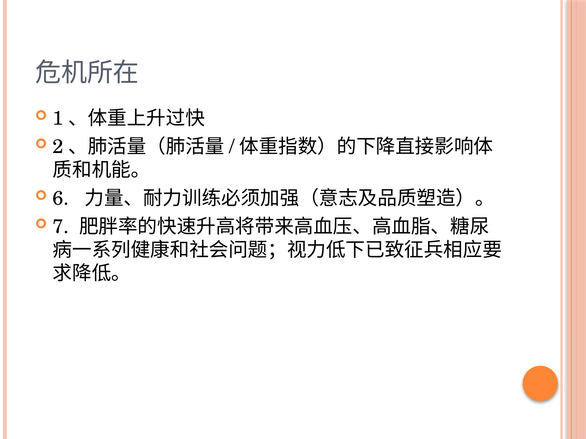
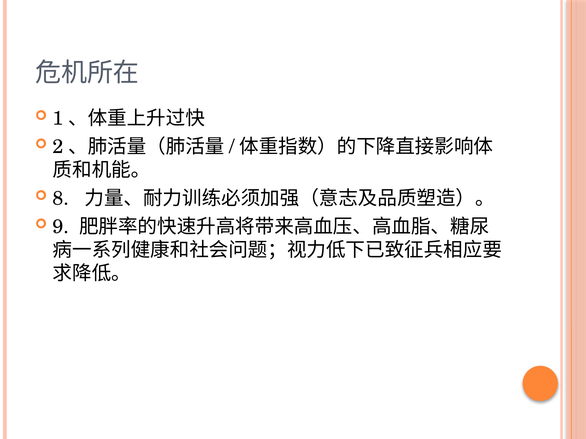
6: 6 -> 8
7: 7 -> 9
